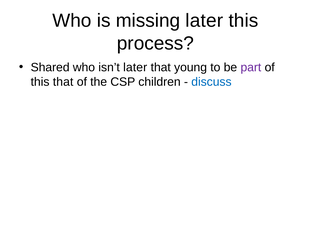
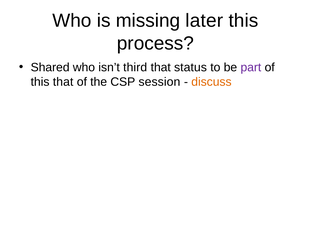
isn’t later: later -> third
young: young -> status
children: children -> session
discuss colour: blue -> orange
